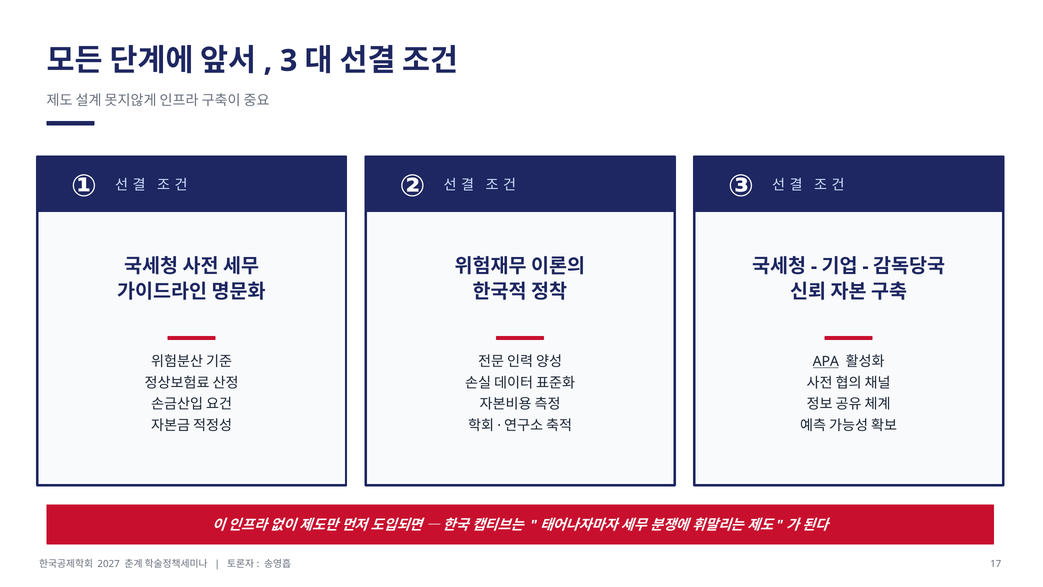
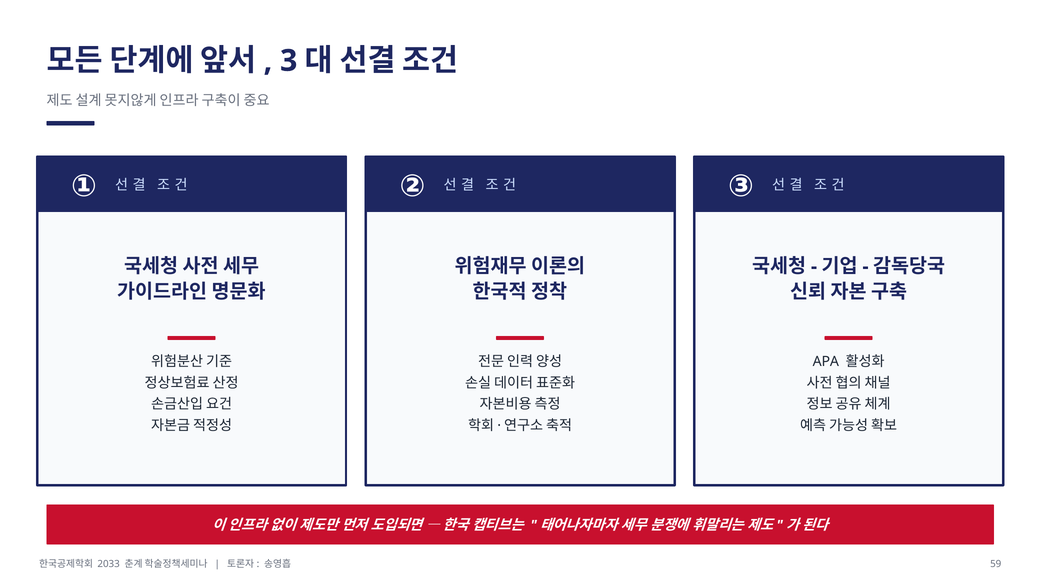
APA underline: present -> none
2027: 2027 -> 2033
17: 17 -> 59
